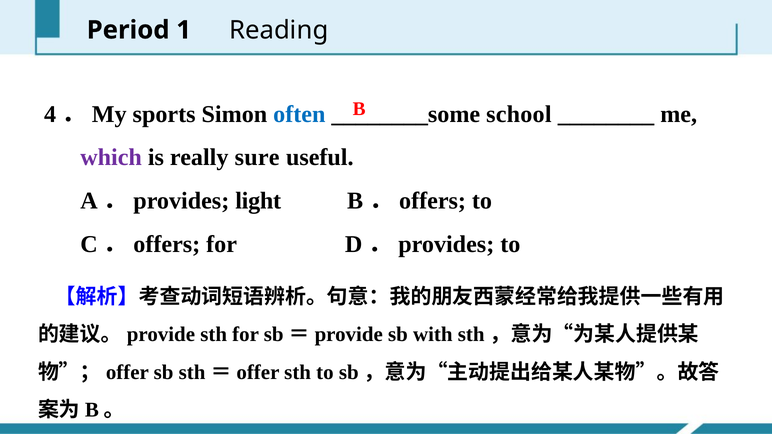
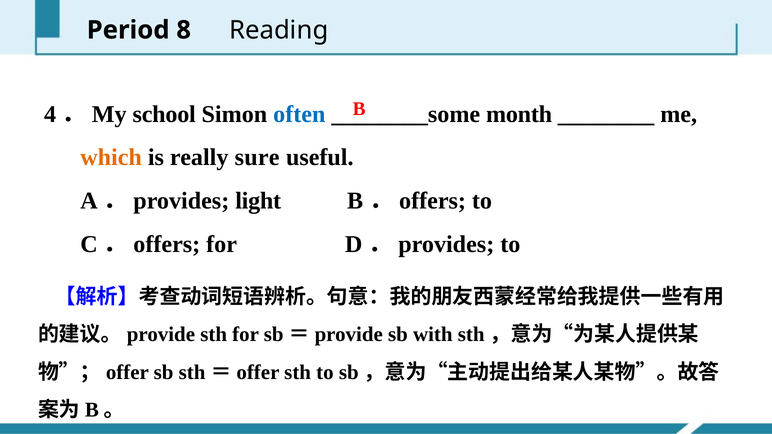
1: 1 -> 8
sports: sports -> school
school: school -> month
which colour: purple -> orange
